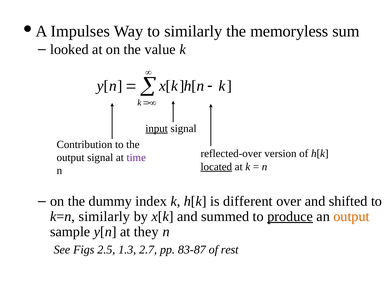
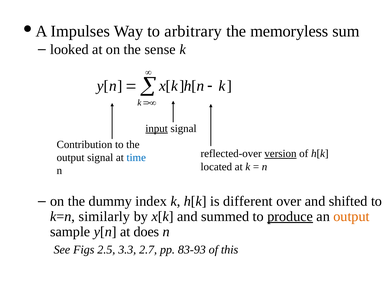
to similarly: similarly -> arbitrary
value: value -> sense
version underline: none -> present
time colour: purple -> blue
located underline: present -> none
they: they -> does
1.3: 1.3 -> 3.3
83-87: 83-87 -> 83-93
rest: rest -> this
